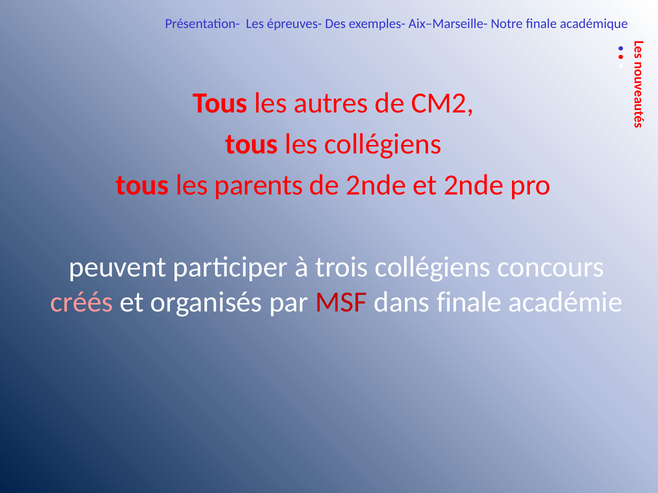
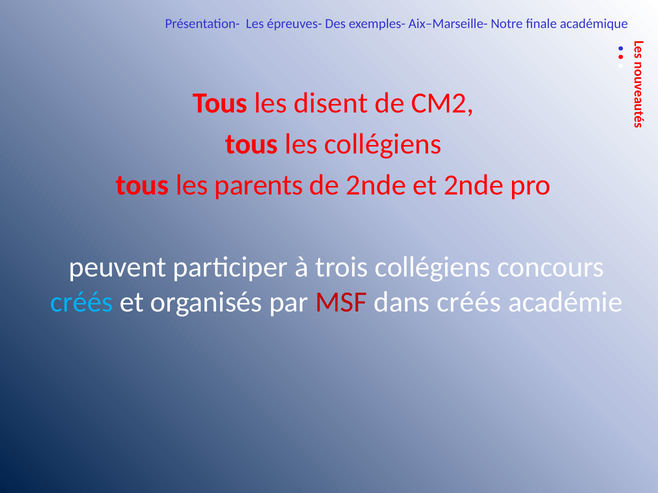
autres: autres -> disent
créés at (82, 302) colour: pink -> light blue
dans finale: finale -> créés
